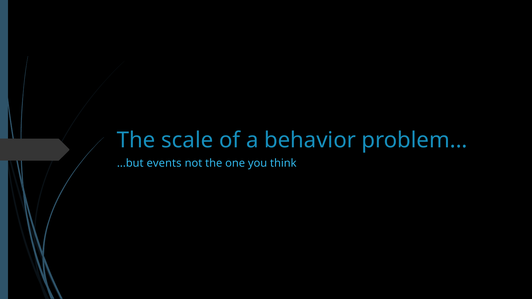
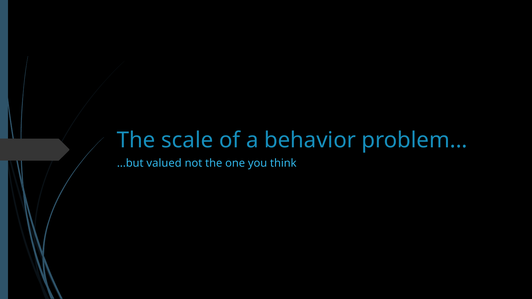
events: events -> valued
